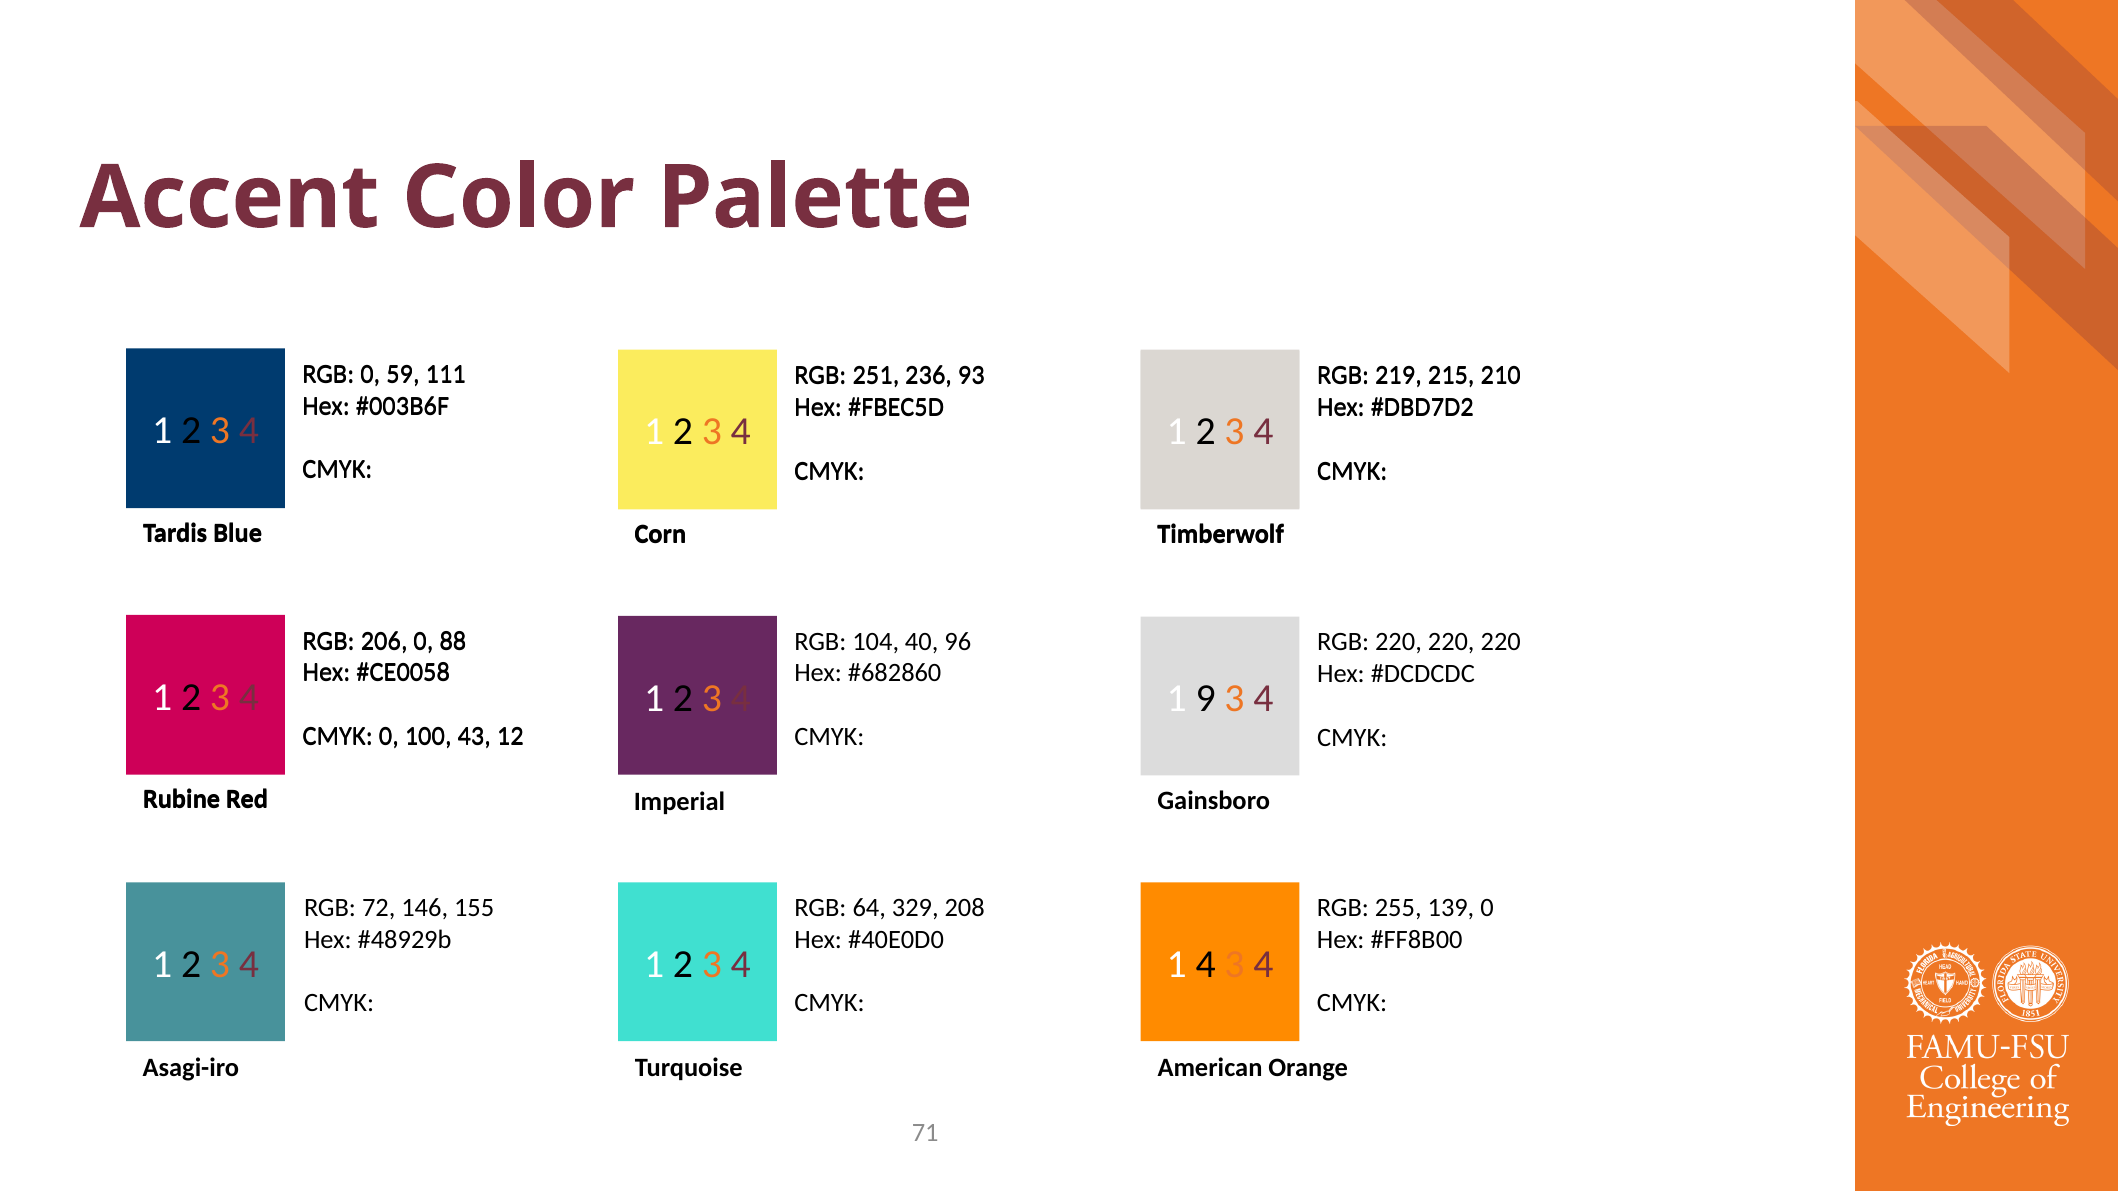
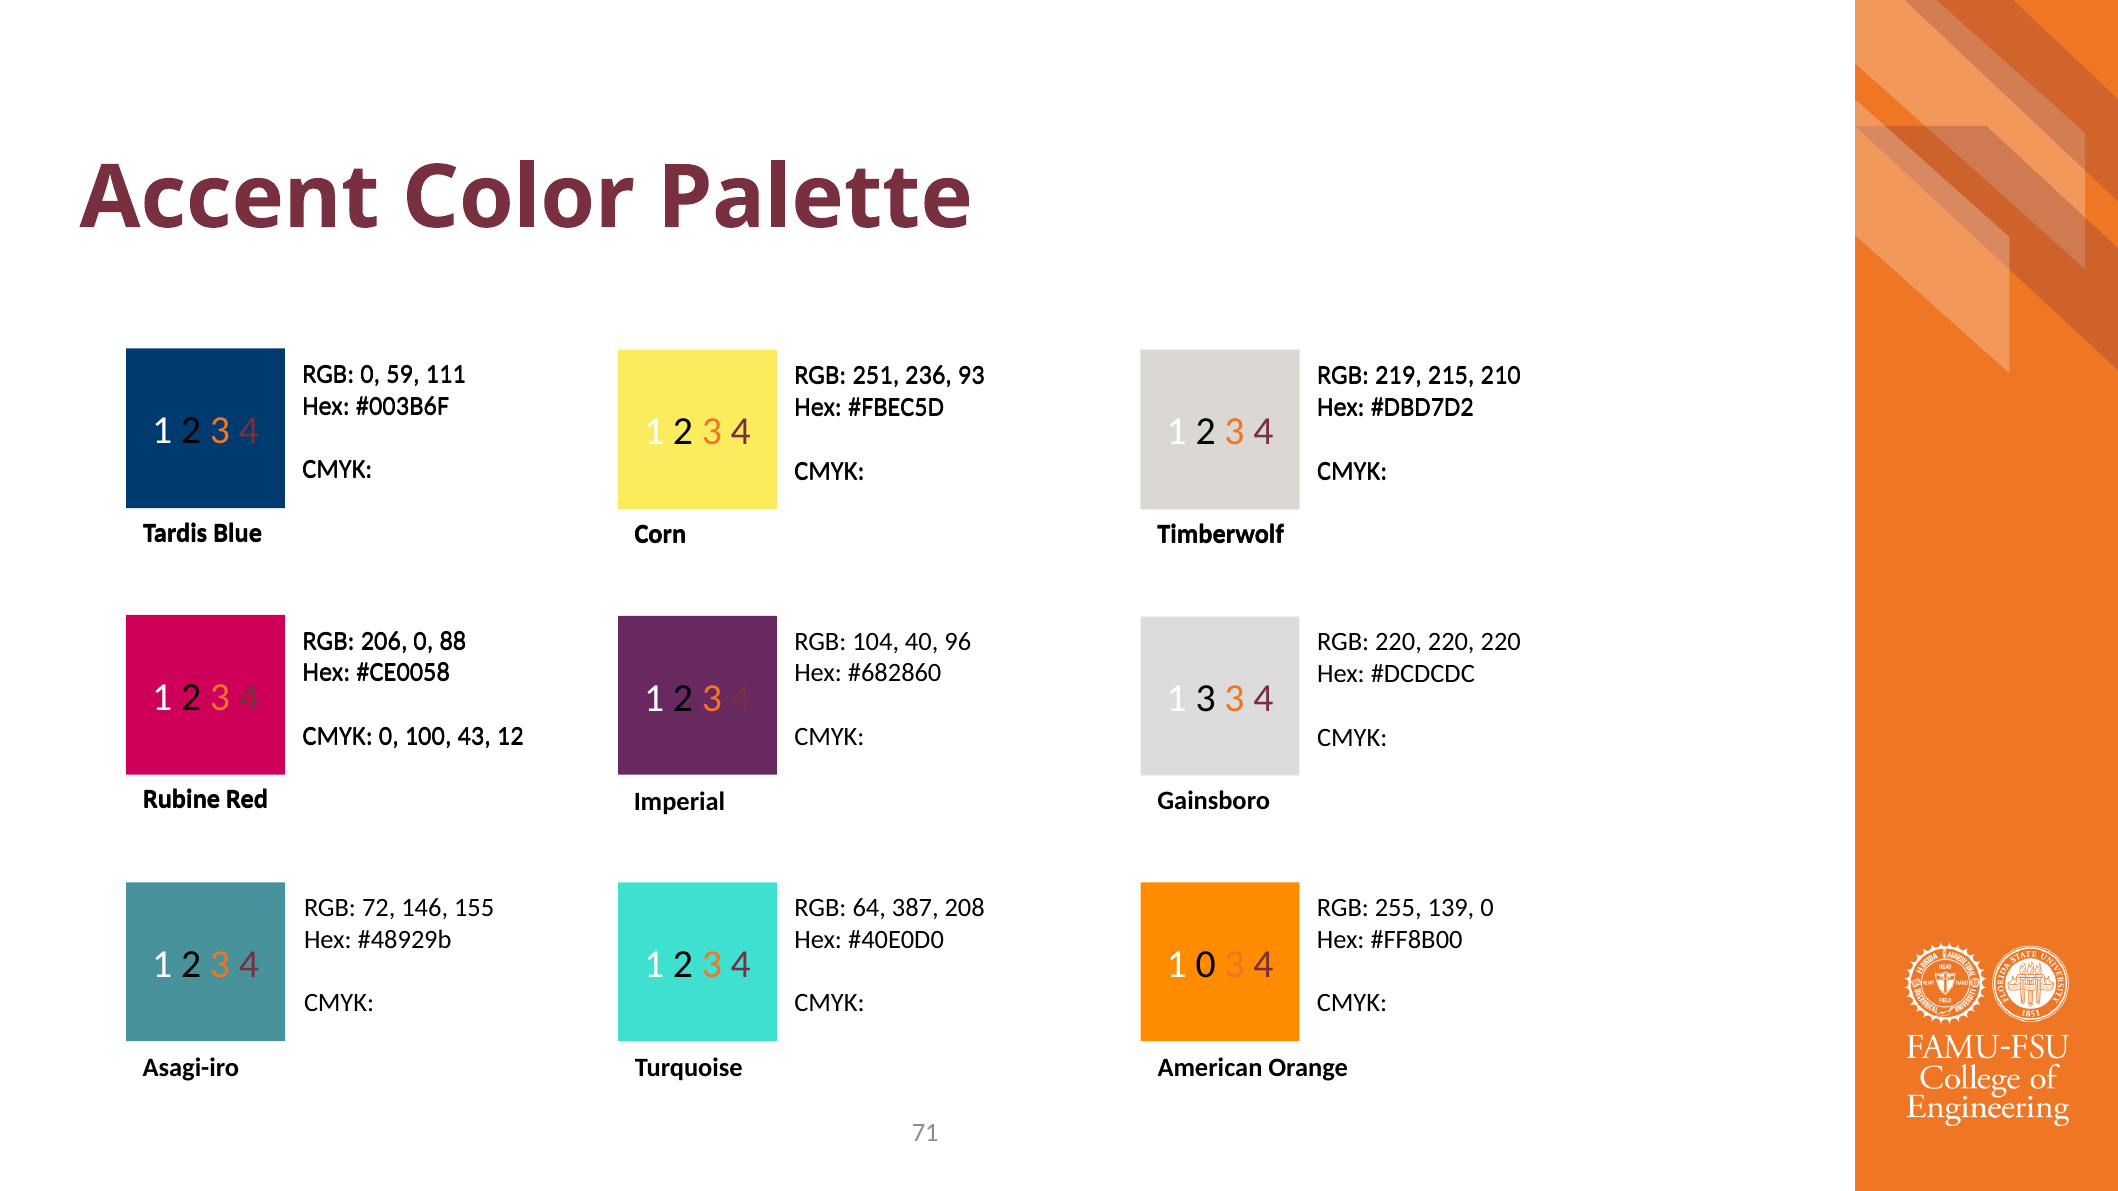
1 9: 9 -> 3
329: 329 -> 387
1 4: 4 -> 0
